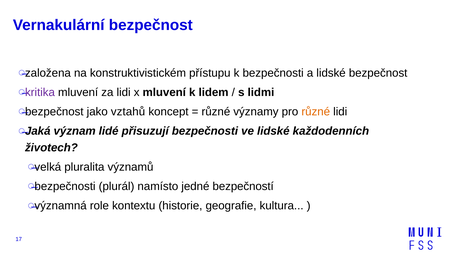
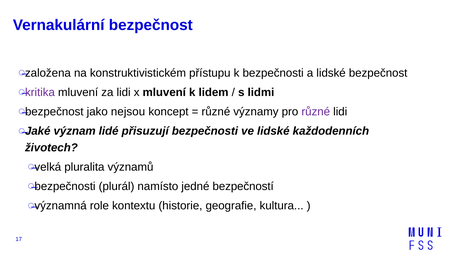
vztahů: vztahů -> nejsou
různé at (316, 112) colour: orange -> purple
Jaká: Jaká -> Jaké
